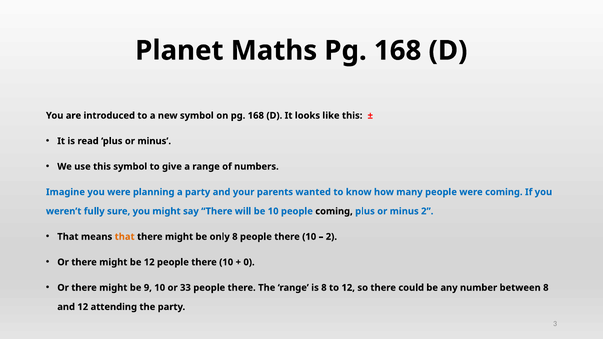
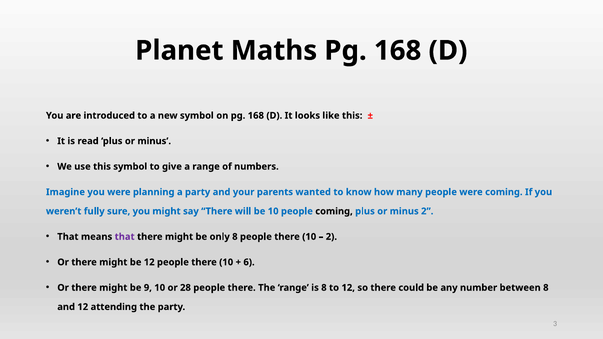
that at (125, 237) colour: orange -> purple
0: 0 -> 6
33: 33 -> 28
